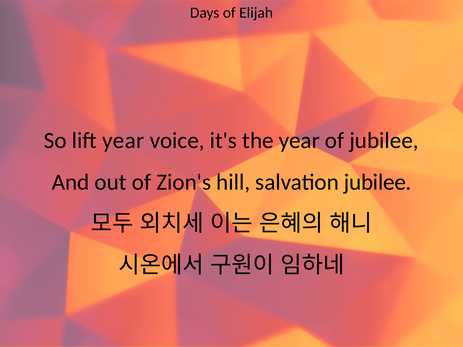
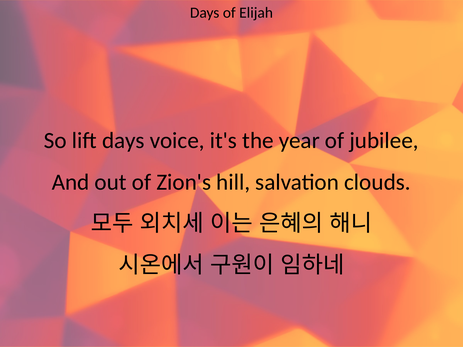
lift year: year -> days
salvation jubilee: jubilee -> clouds
